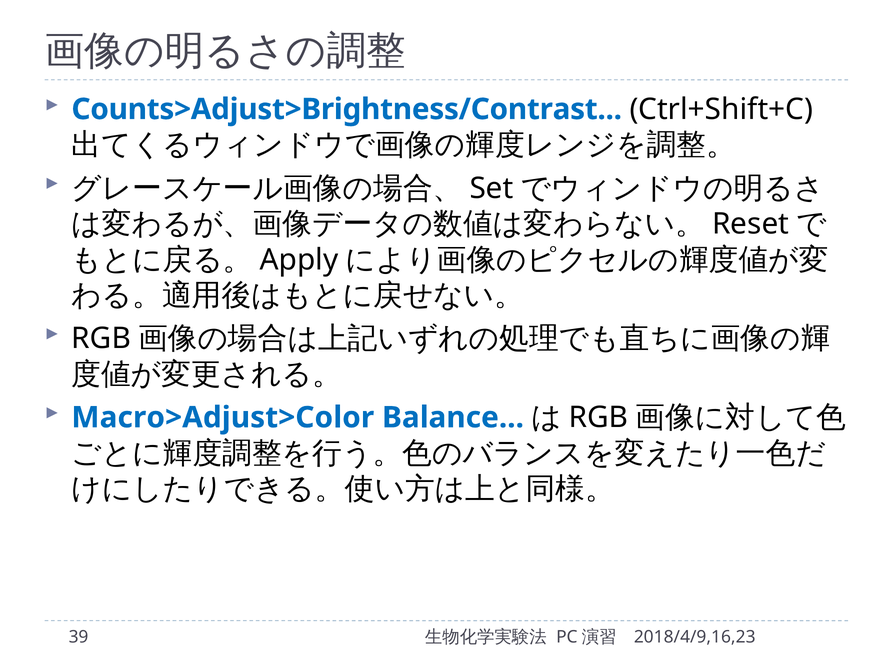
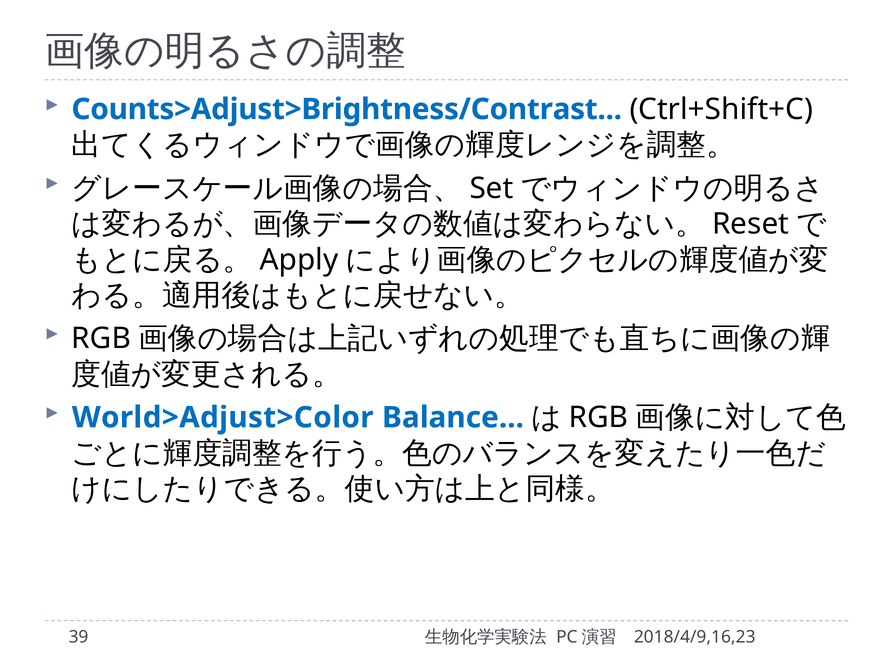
Macro>Adjust>Color: Macro>Adjust>Color -> World>Adjust>Color
